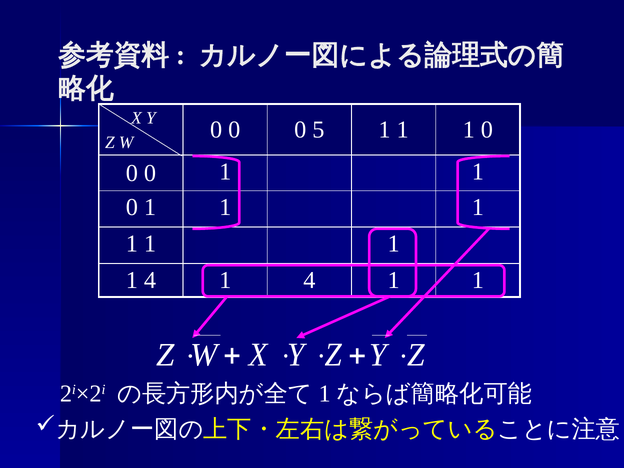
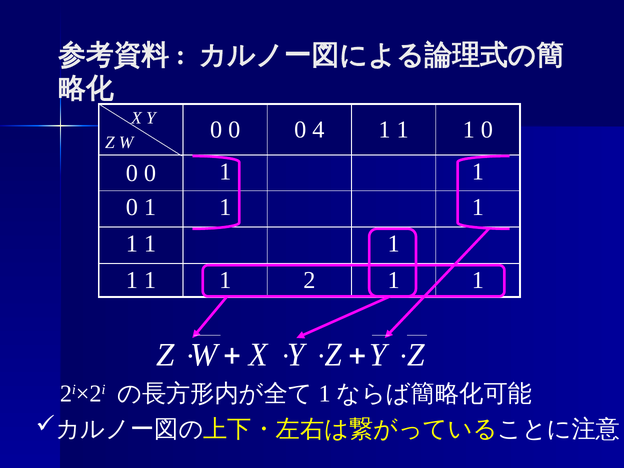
5: 5 -> 4
4 at (150, 280): 4 -> 1
4 at (309, 280): 4 -> 2
